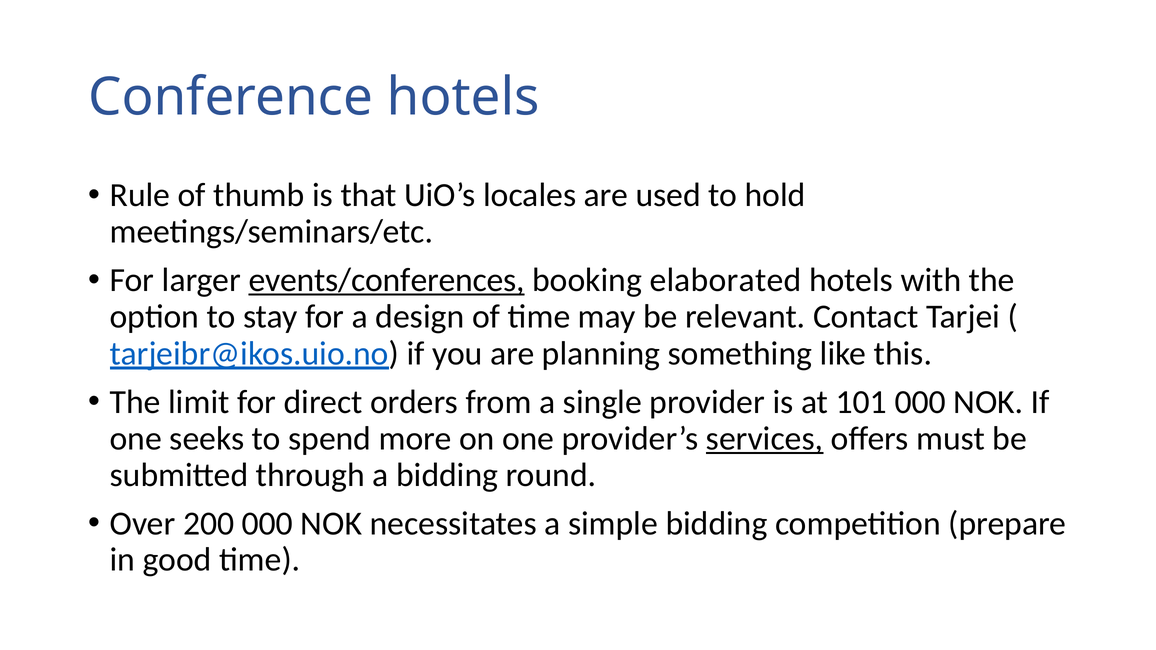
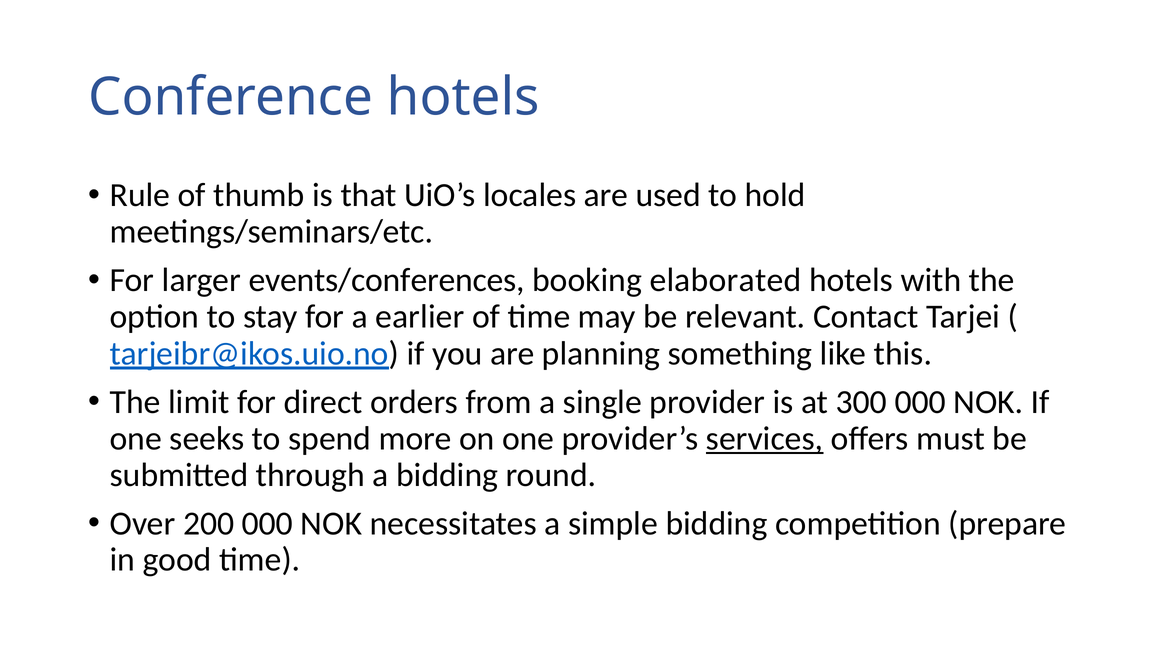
events/conferences underline: present -> none
design: design -> earlier
101: 101 -> 300
